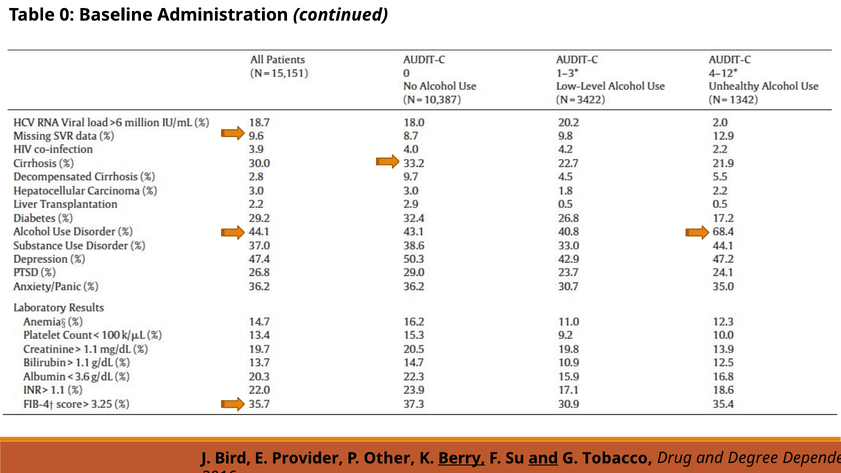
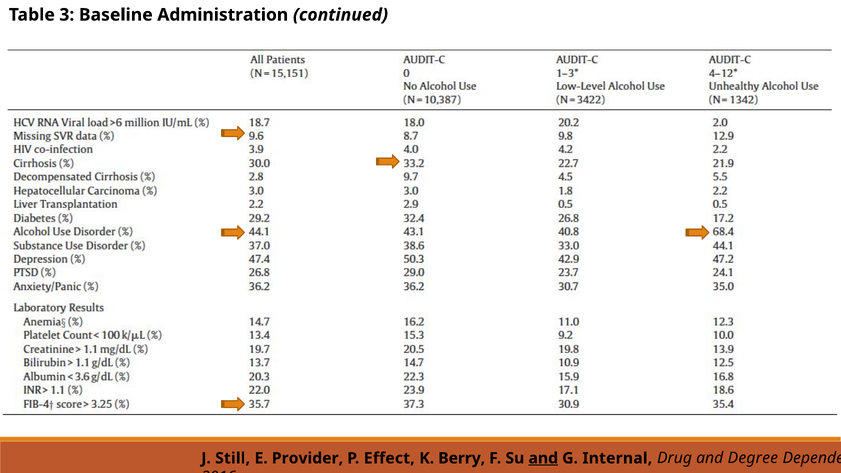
0: 0 -> 3
Bird: Bird -> Still
Other: Other -> Effect
Berry underline: present -> none
Tobacco: Tobacco -> Internal
